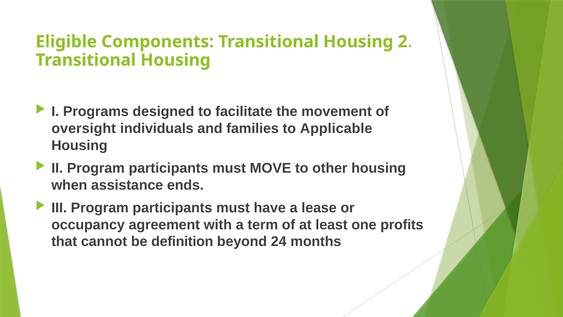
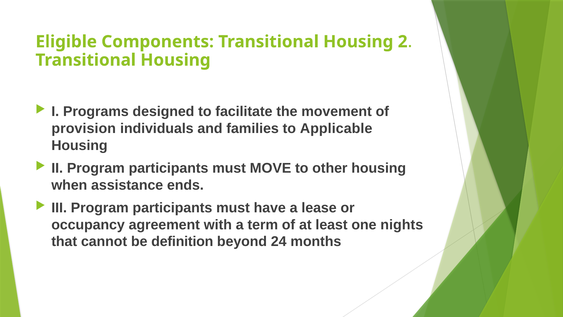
oversight: oversight -> provision
profits: profits -> nights
